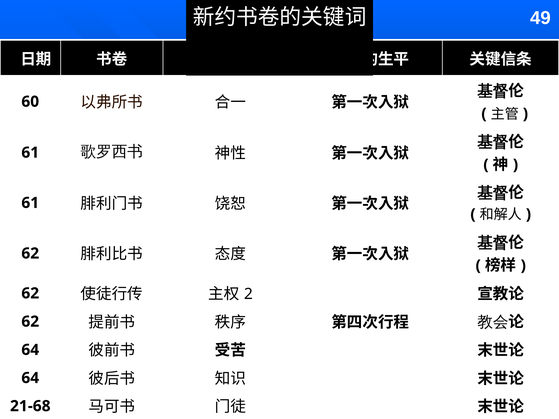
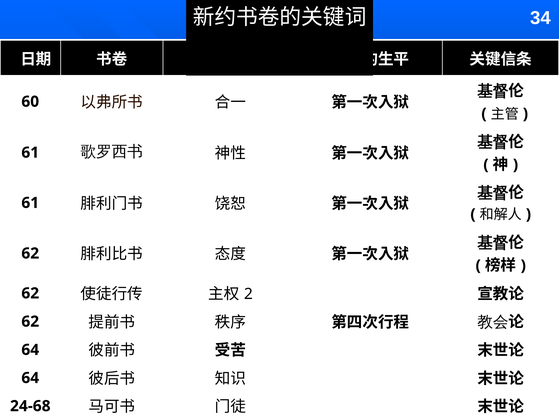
49: 49 -> 34
21-68: 21-68 -> 24-68
